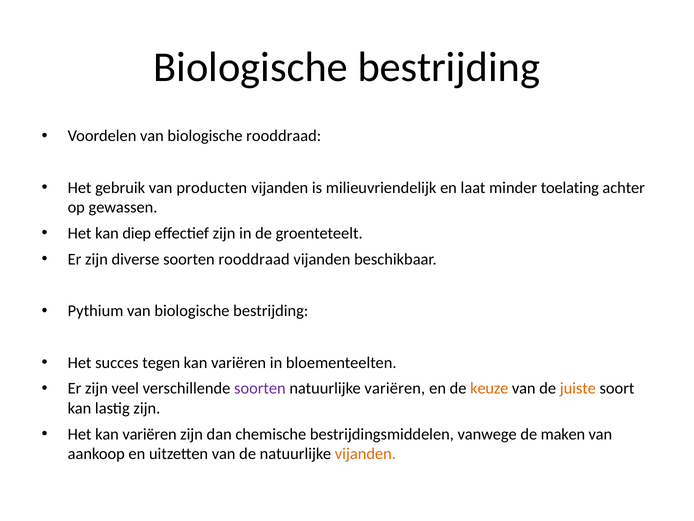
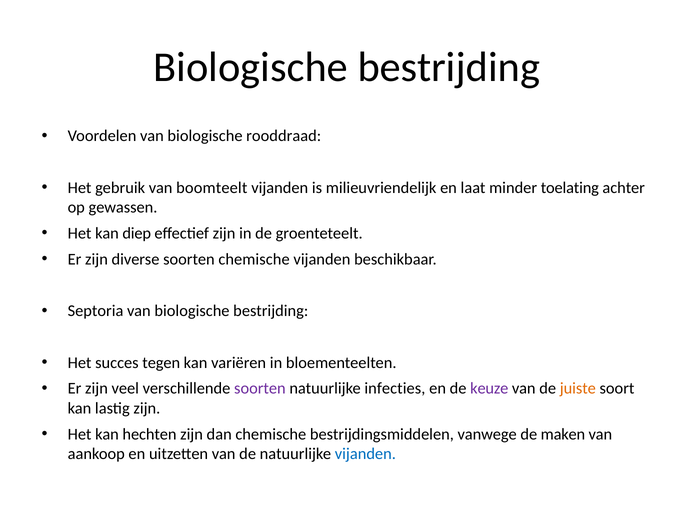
producten: producten -> boomteelt
soorten rooddraad: rooddraad -> chemische
Pythium: Pythium -> Septoria
natuurlijke variëren: variëren -> infecties
keuze colour: orange -> purple
Het kan variëren: variëren -> hechten
vijanden at (365, 453) colour: orange -> blue
